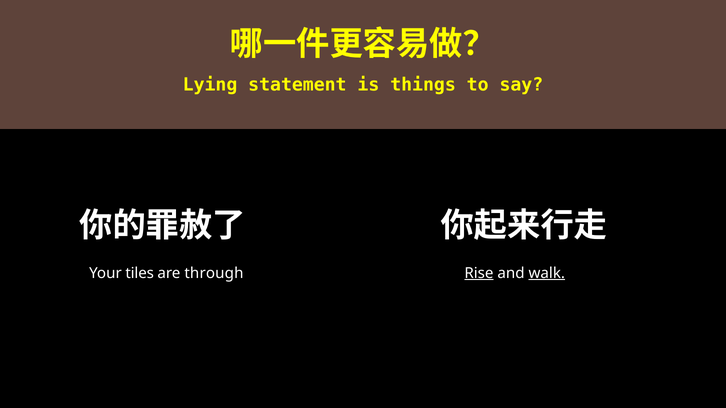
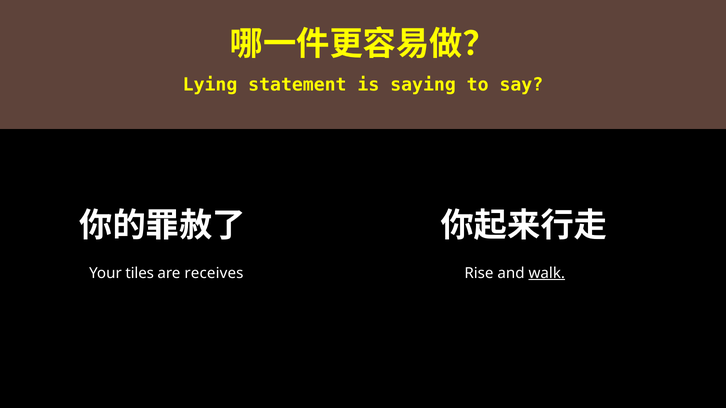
things: things -> saying
through: through -> receives
Rise underline: present -> none
